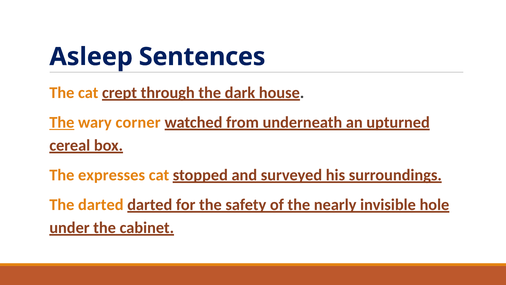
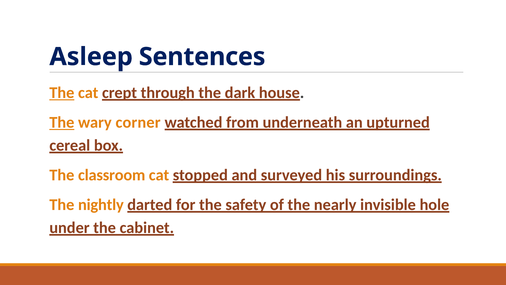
The at (62, 93) underline: none -> present
expresses: expresses -> classroom
The darted: darted -> nightly
